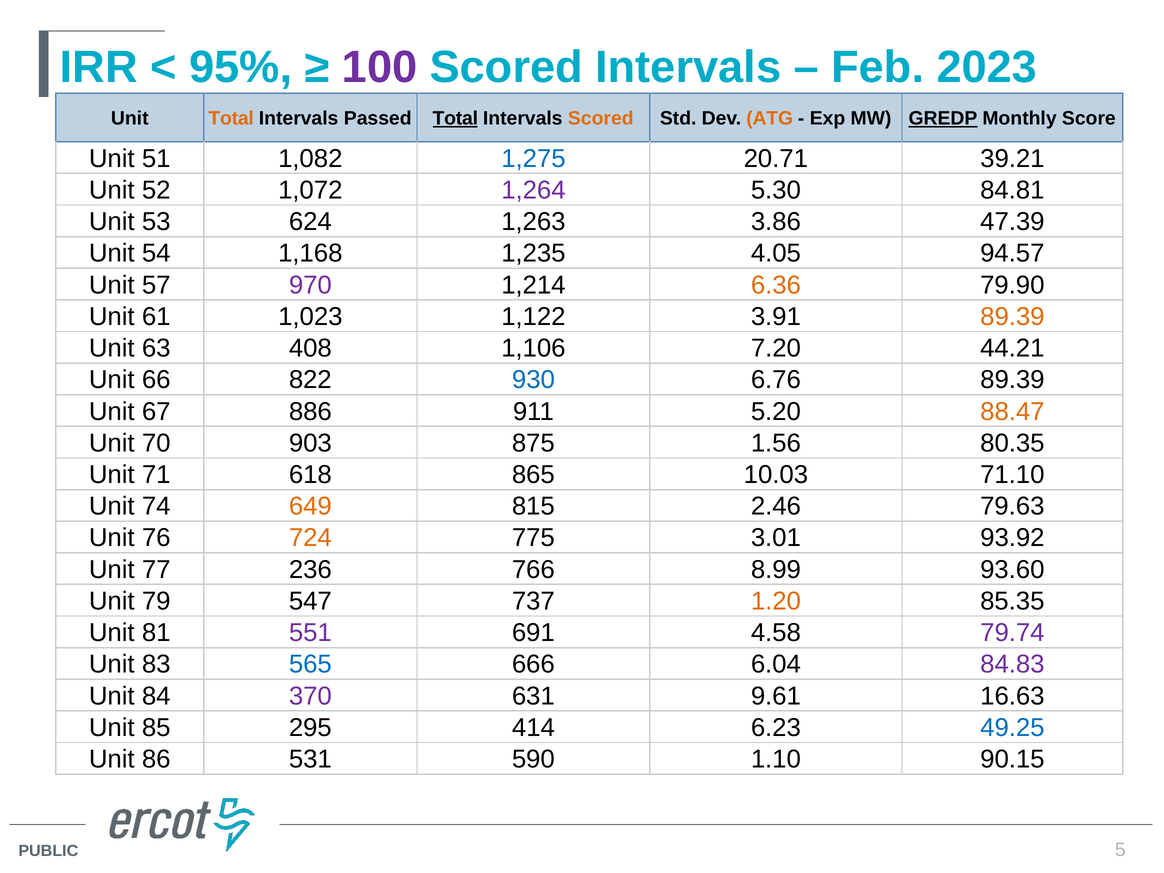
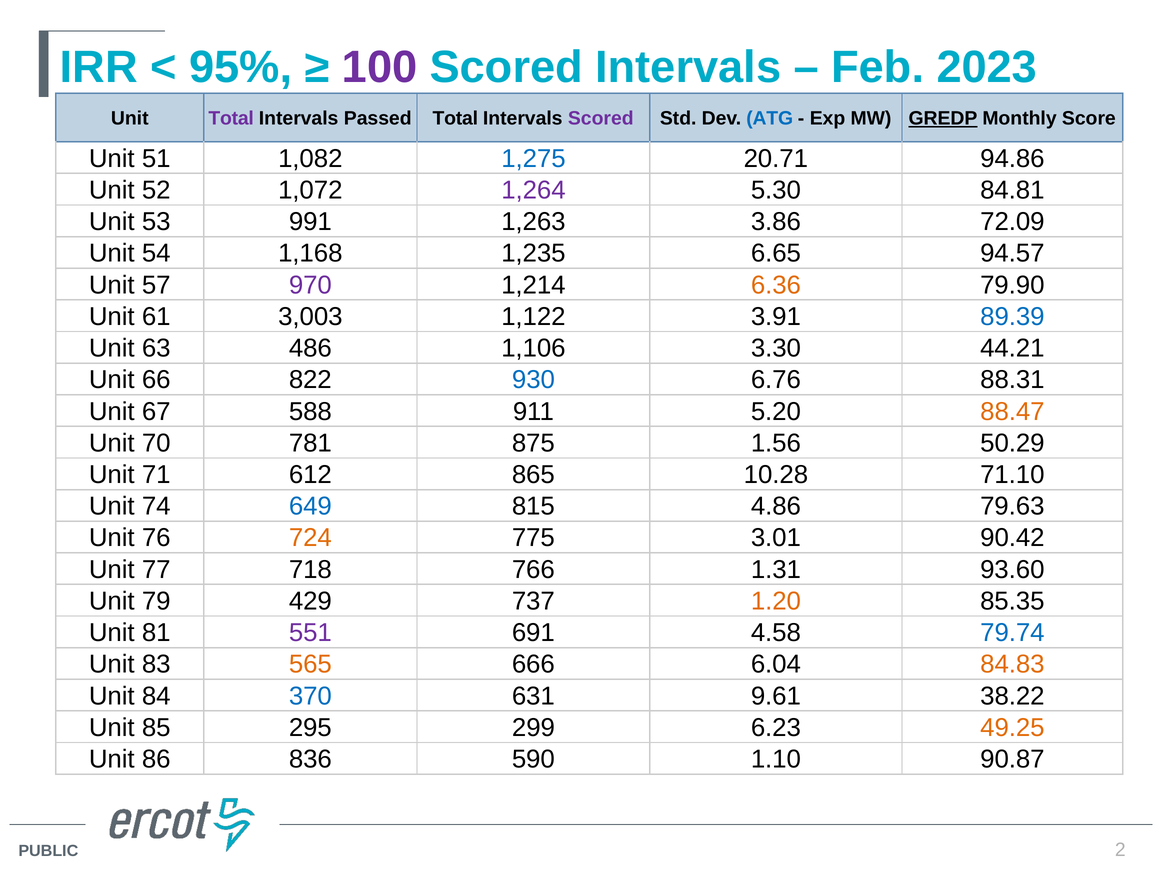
Total at (231, 118) colour: orange -> purple
Total at (455, 118) underline: present -> none
Scored at (601, 118) colour: orange -> purple
ATG colour: orange -> blue
39.21: 39.21 -> 94.86
624: 624 -> 991
47.39: 47.39 -> 72.09
4.05: 4.05 -> 6.65
1,023: 1,023 -> 3,003
89.39 at (1012, 317) colour: orange -> blue
408: 408 -> 486
7.20: 7.20 -> 3.30
6.76 89.39: 89.39 -> 88.31
886: 886 -> 588
903: 903 -> 781
80.35: 80.35 -> 50.29
618: 618 -> 612
10.03: 10.03 -> 10.28
649 colour: orange -> blue
2.46: 2.46 -> 4.86
93.92: 93.92 -> 90.42
236: 236 -> 718
8.99: 8.99 -> 1.31
547: 547 -> 429
79.74 colour: purple -> blue
565 colour: blue -> orange
84.83 colour: purple -> orange
370 colour: purple -> blue
16.63: 16.63 -> 38.22
414: 414 -> 299
49.25 colour: blue -> orange
531: 531 -> 836
90.15: 90.15 -> 90.87
5: 5 -> 2
